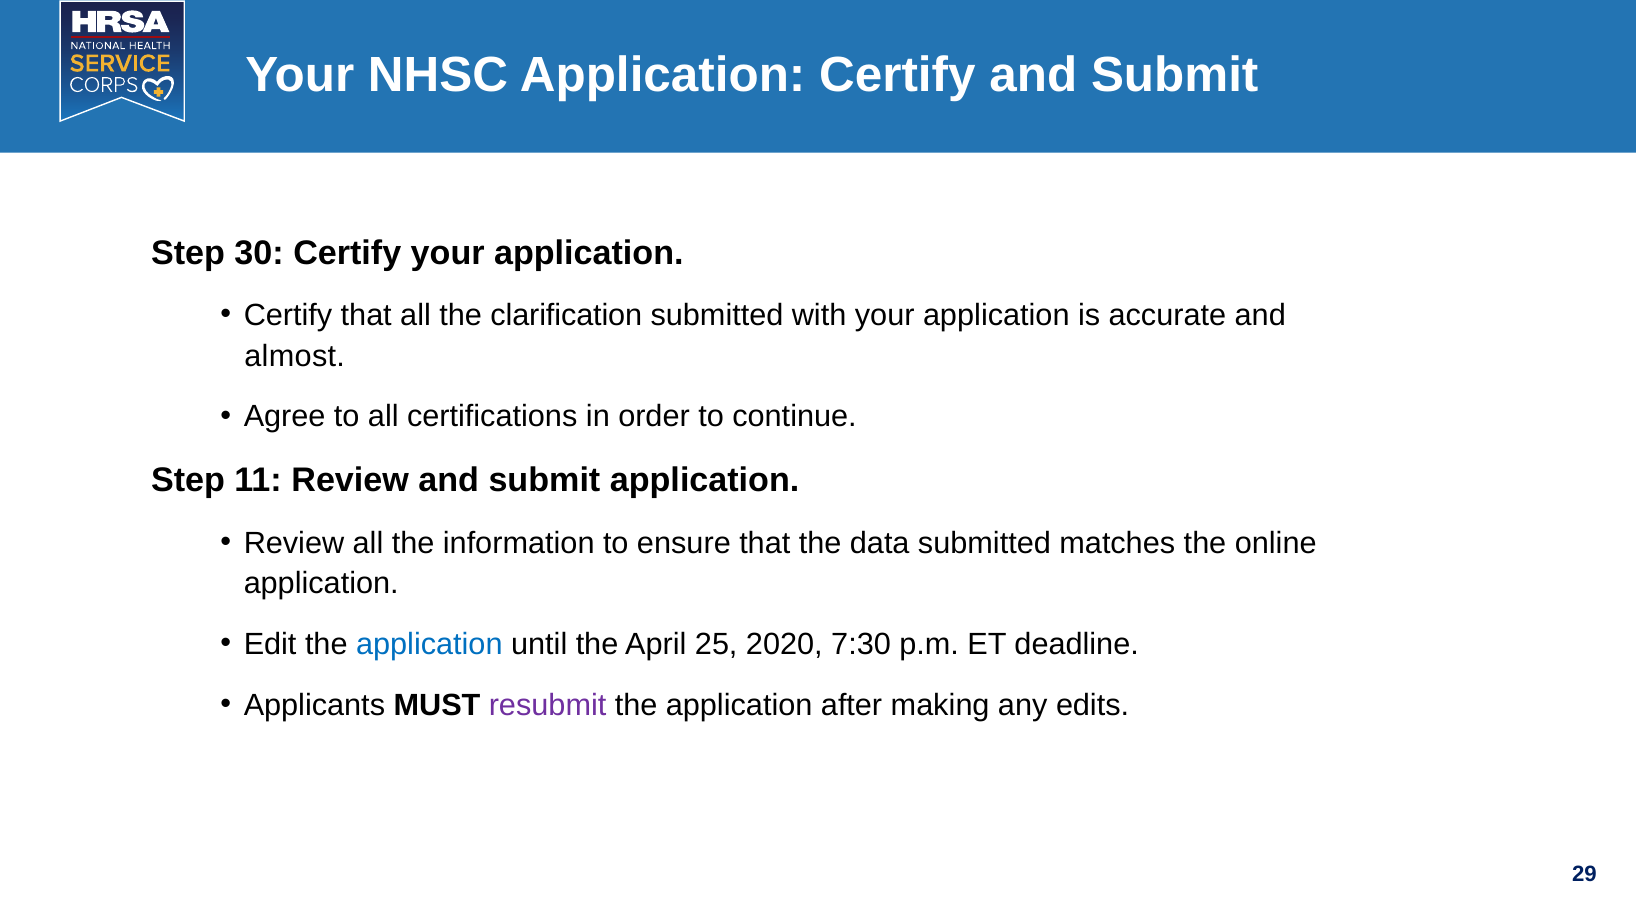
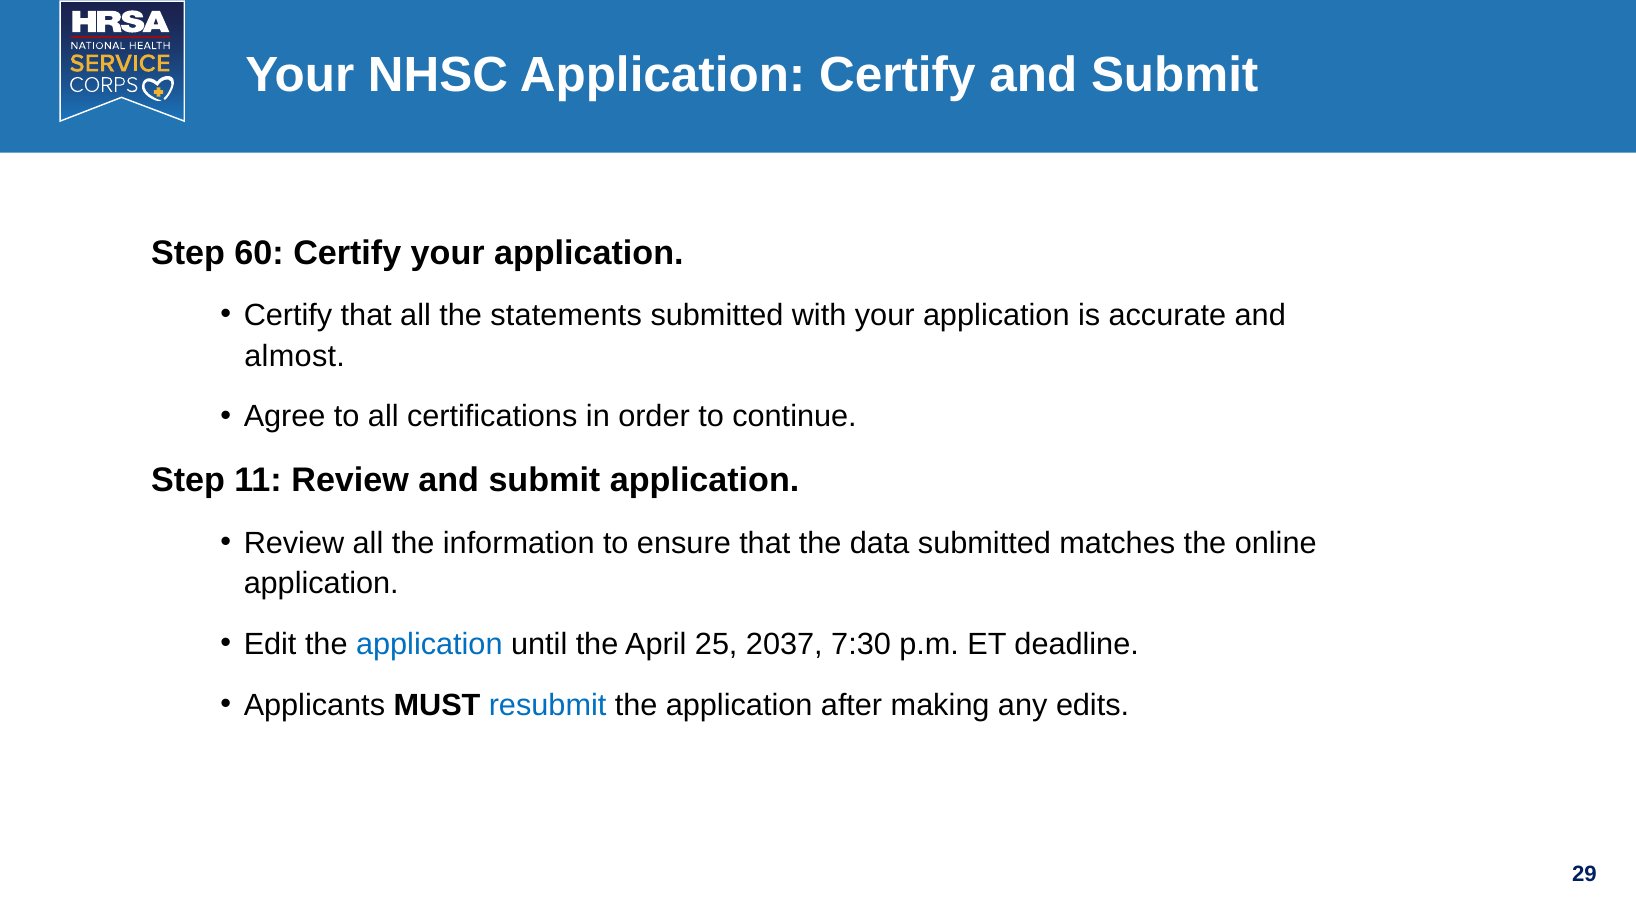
30: 30 -> 60
clarification: clarification -> statements
2020: 2020 -> 2037
resubmit colour: purple -> blue
